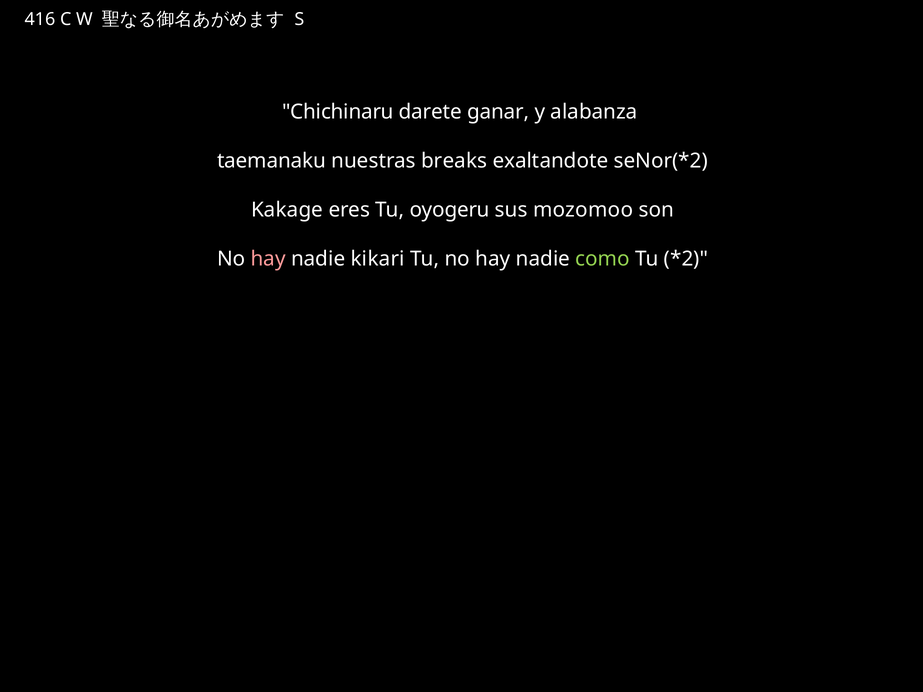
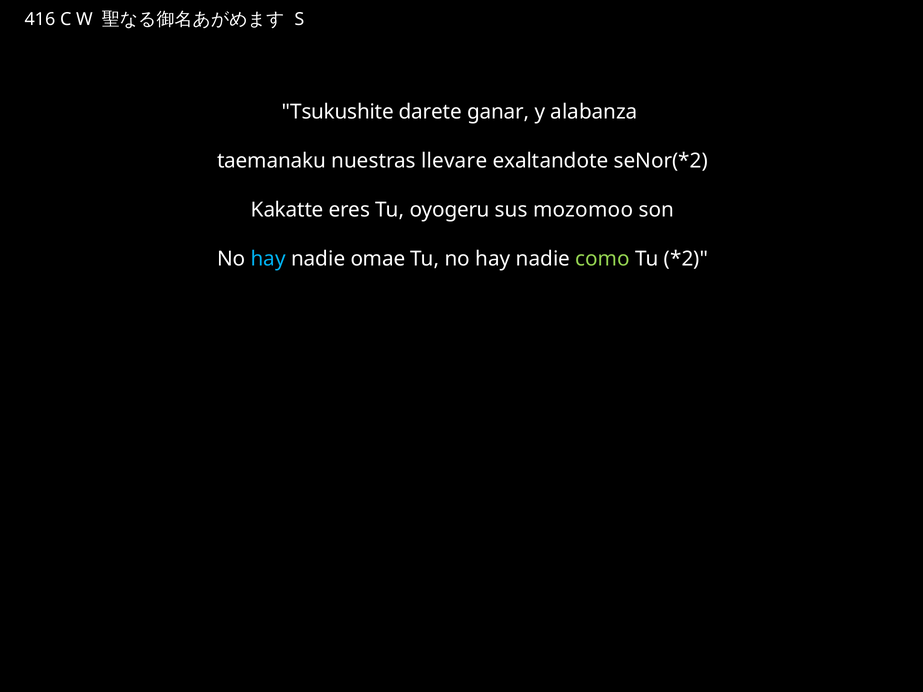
Chichinaru: Chichinaru -> Tsukushite
breaks: breaks -> llevare
Kakage: Kakage -> Kakatte
hay at (268, 259) colour: pink -> light blue
kikari: kikari -> omae
